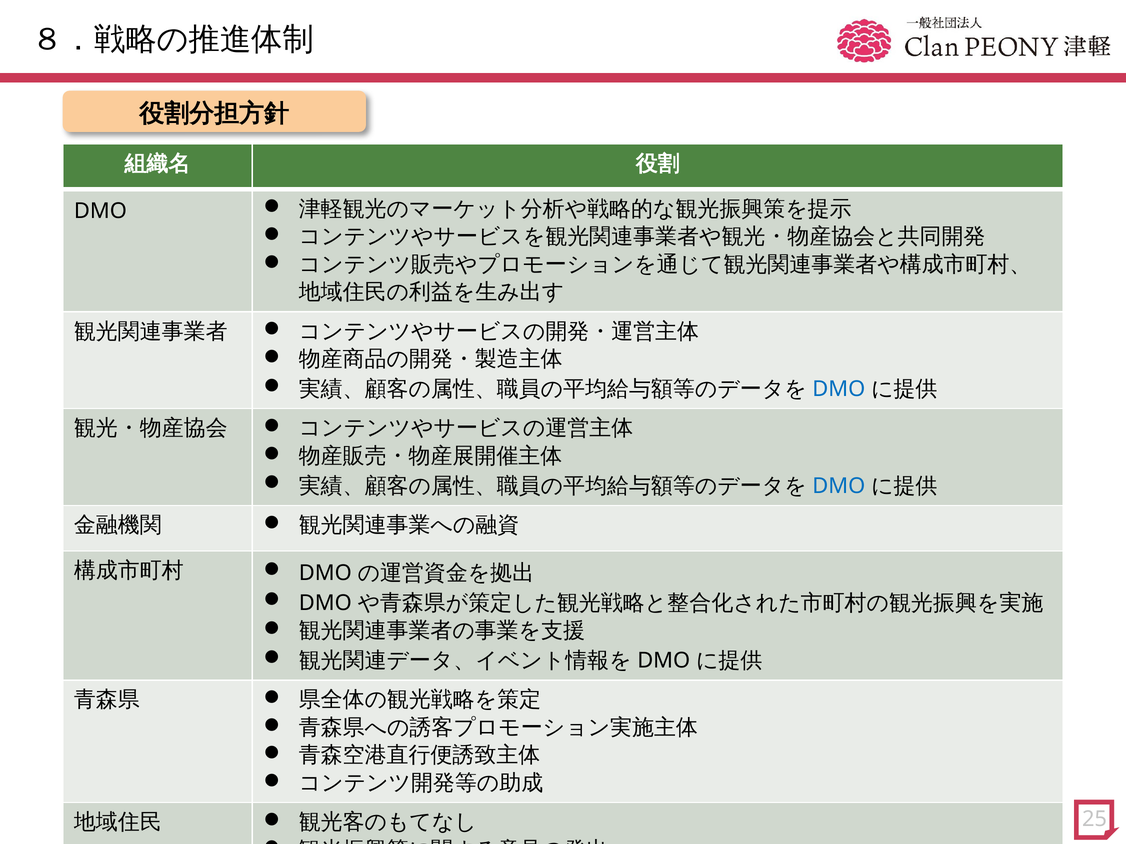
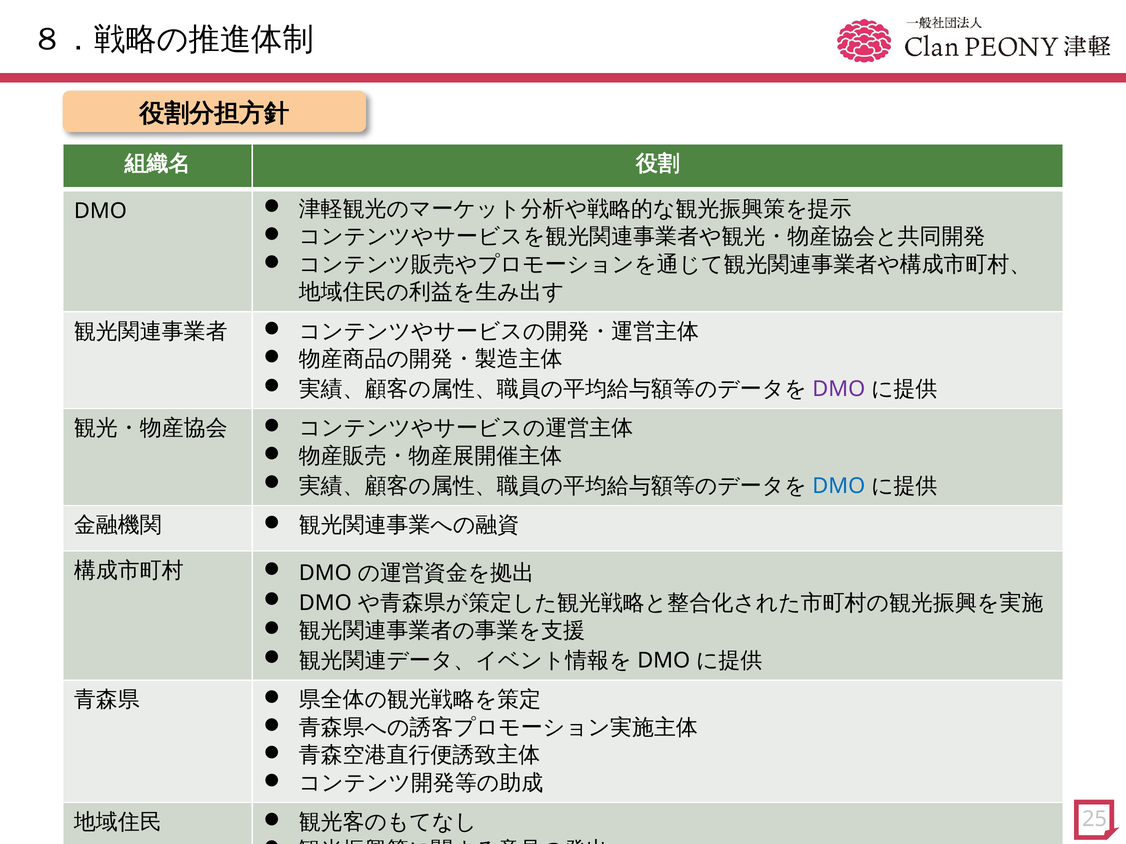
DMO at (839, 389) colour: blue -> purple
